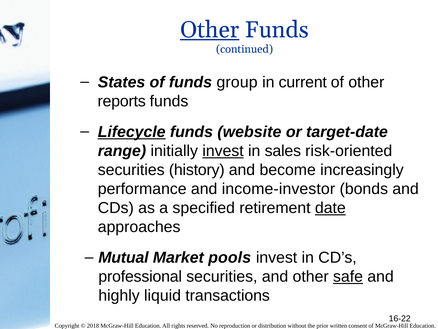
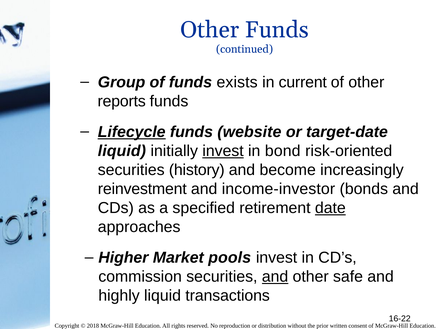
Other at (210, 30) underline: present -> none
States: States -> Group
group: group -> exists
range at (122, 151): range -> liquid
sales: sales -> bond
performance: performance -> reinvestment
Mutual: Mutual -> Higher
professional: professional -> commission
and at (275, 276) underline: none -> present
safe underline: present -> none
